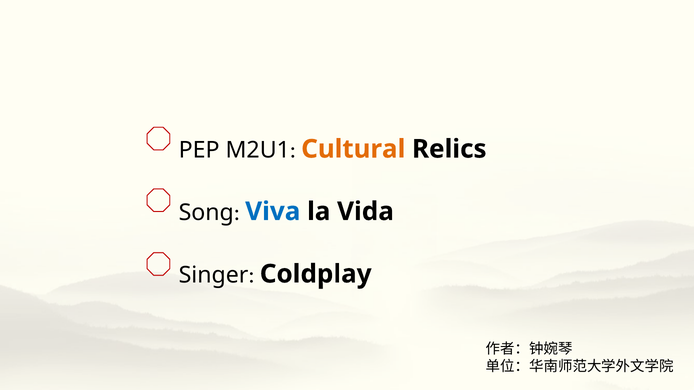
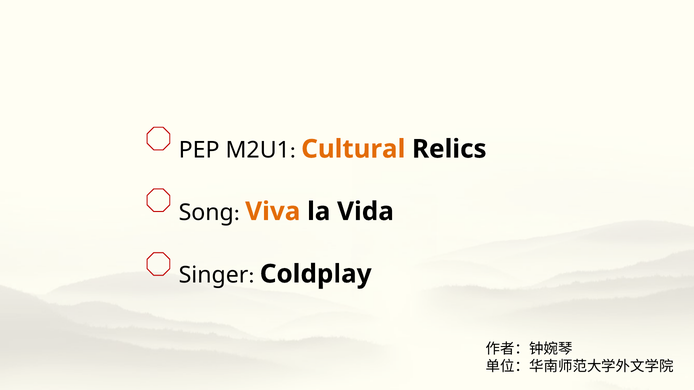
Viva colour: blue -> orange
